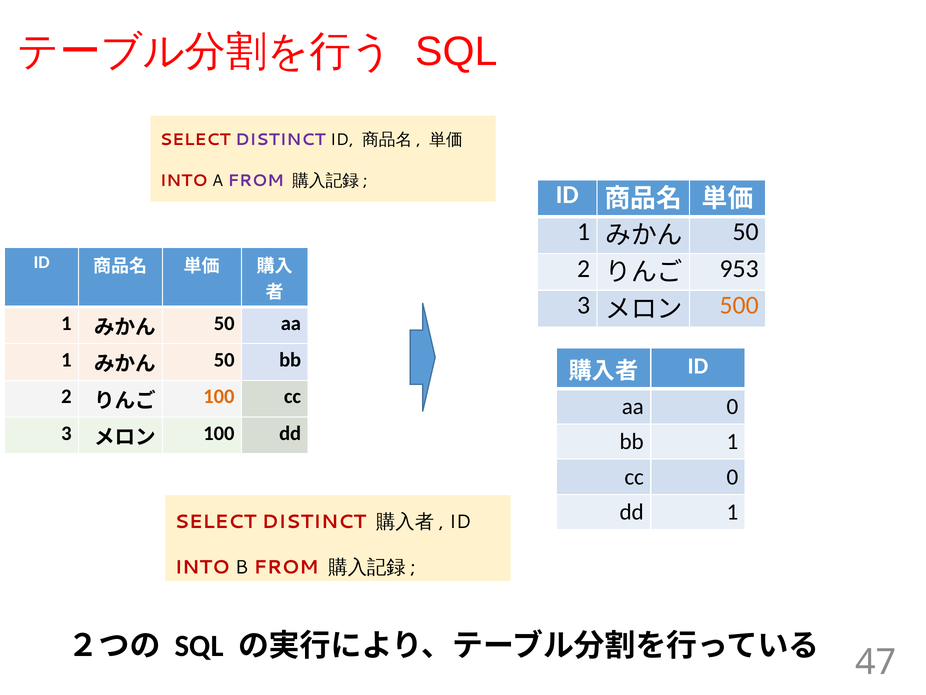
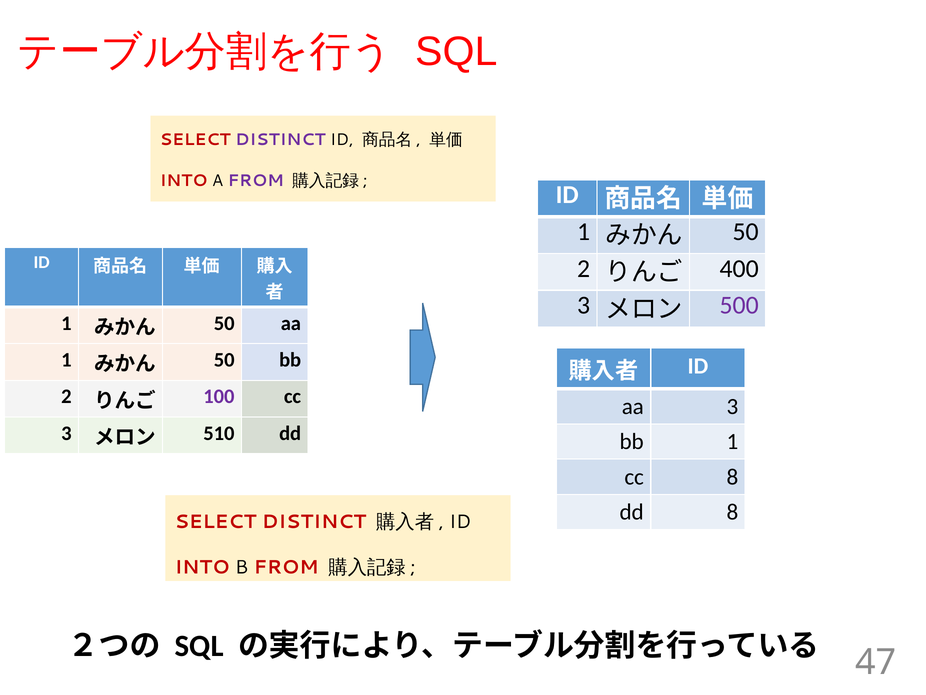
953: 953 -> 400
500 colour: orange -> purple
100 at (219, 396) colour: orange -> purple
aa 0: 0 -> 3
100 at (219, 433): 100 -> 510
cc 0: 0 -> 8
dd 1: 1 -> 8
